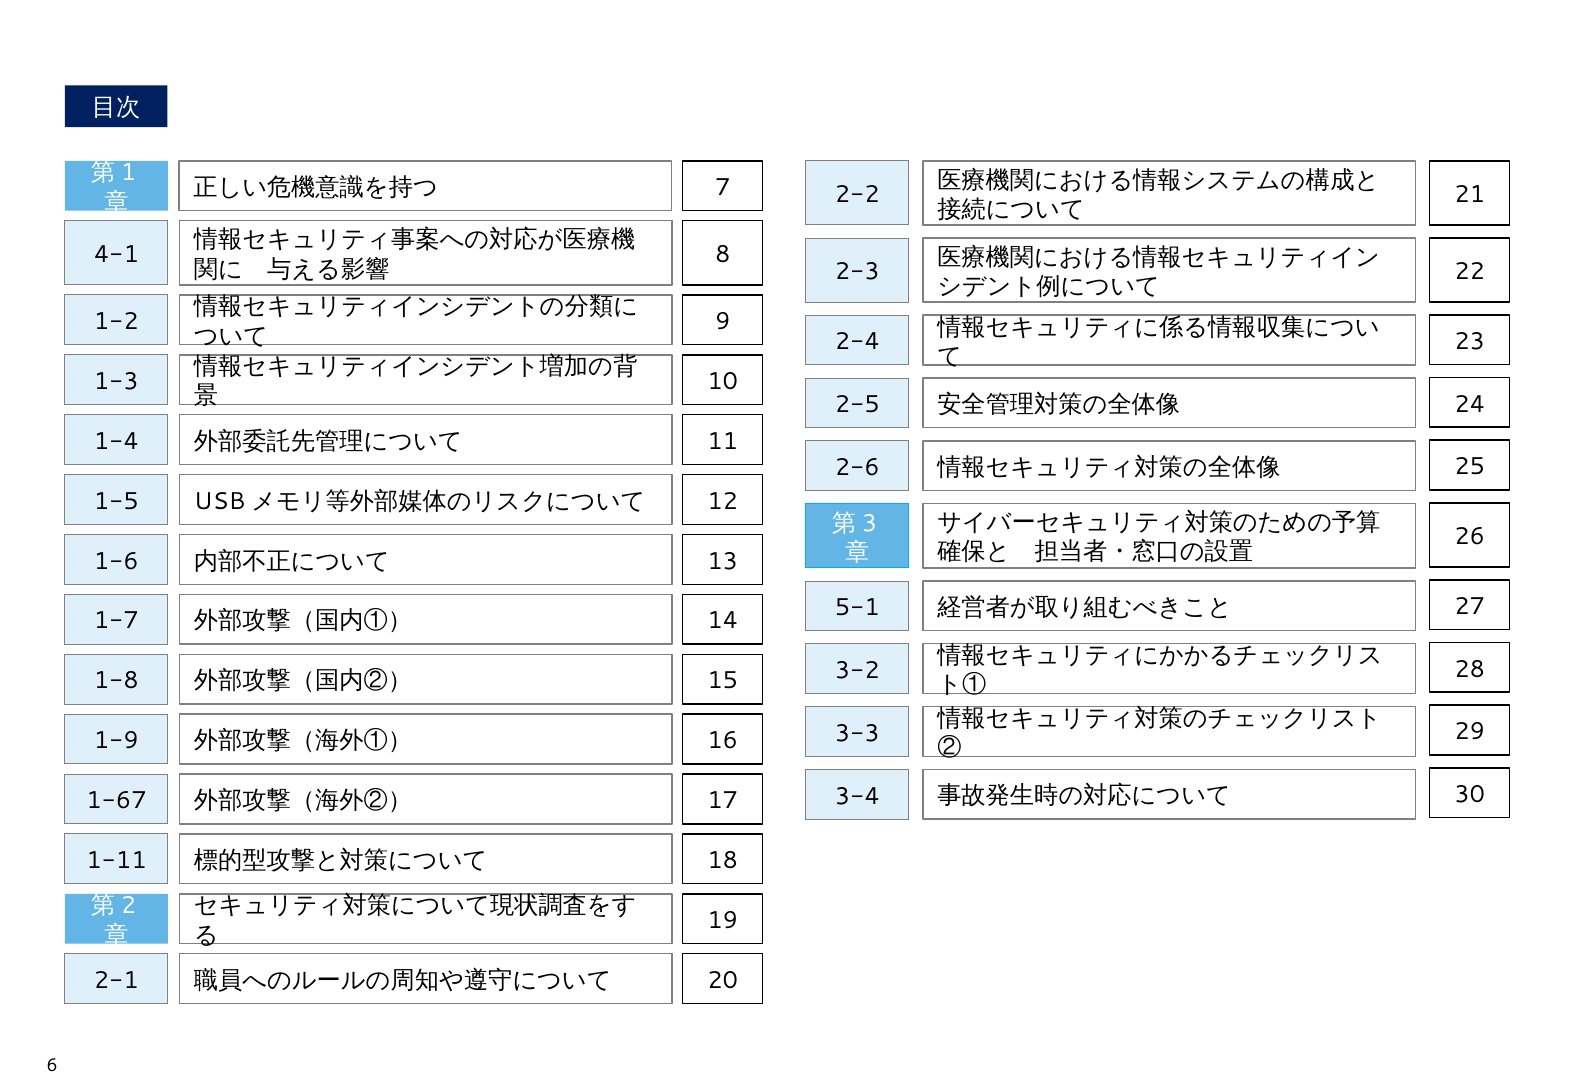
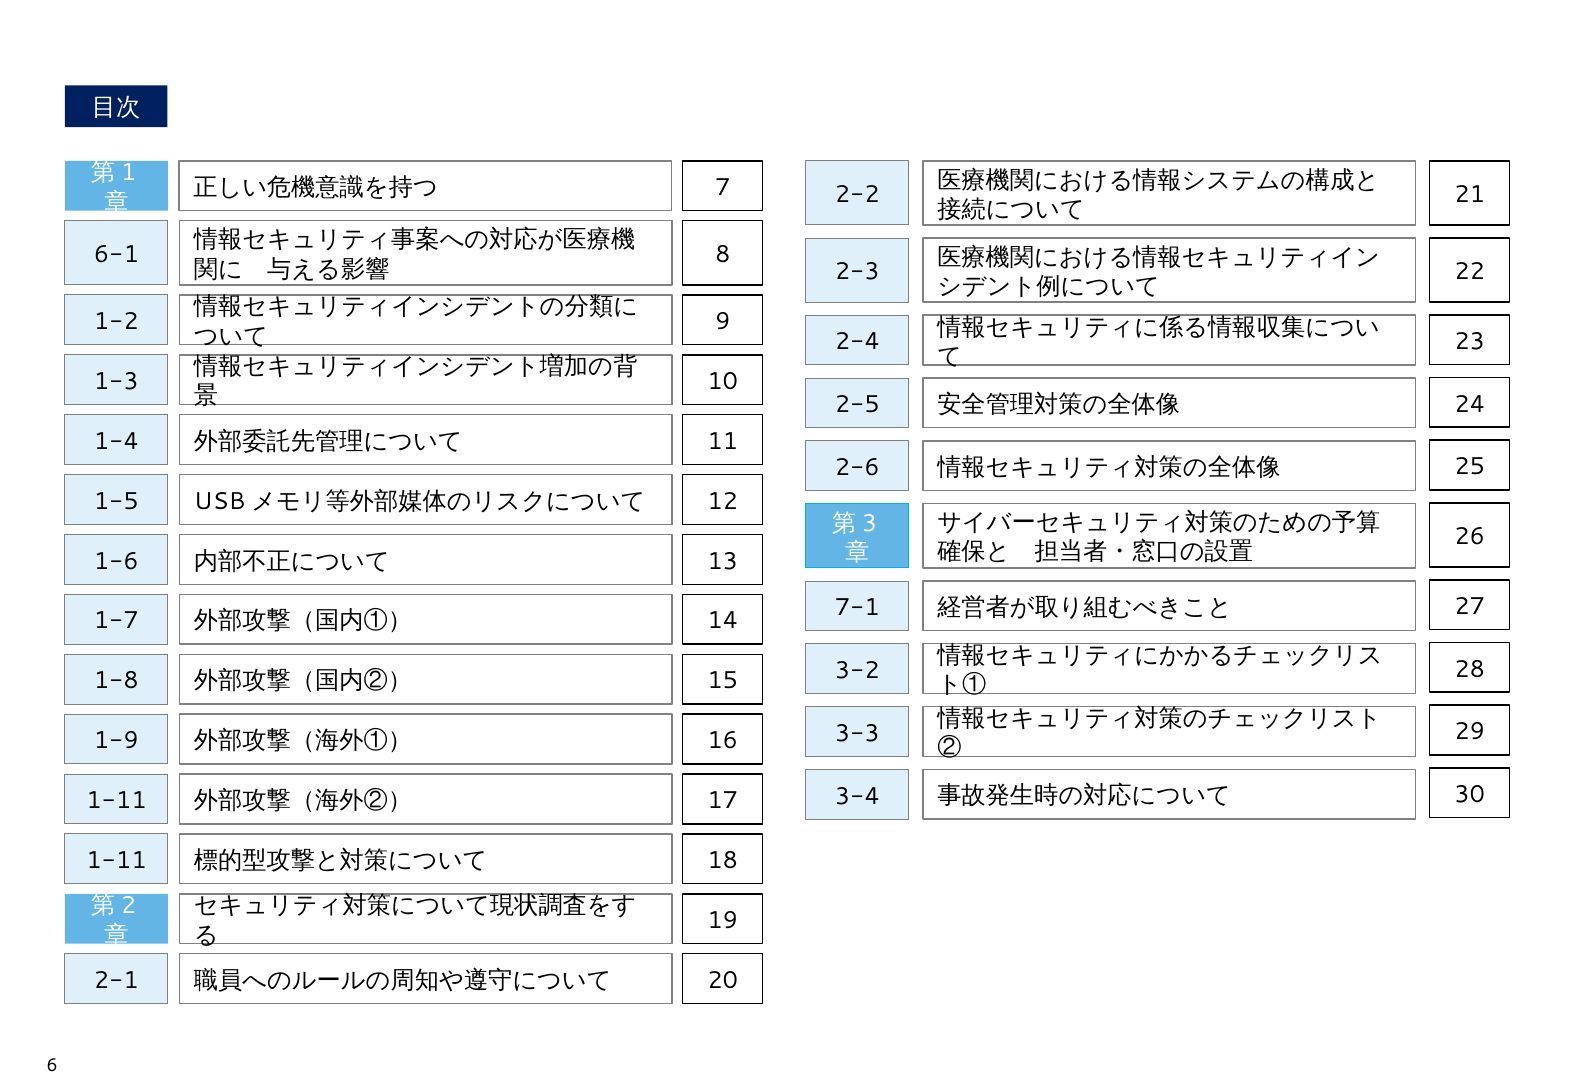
4-1: 4-1 -> 6-1
5-1: 5-1 -> 7-1
1-67 at (116, 801): 1-67 -> 1-11
